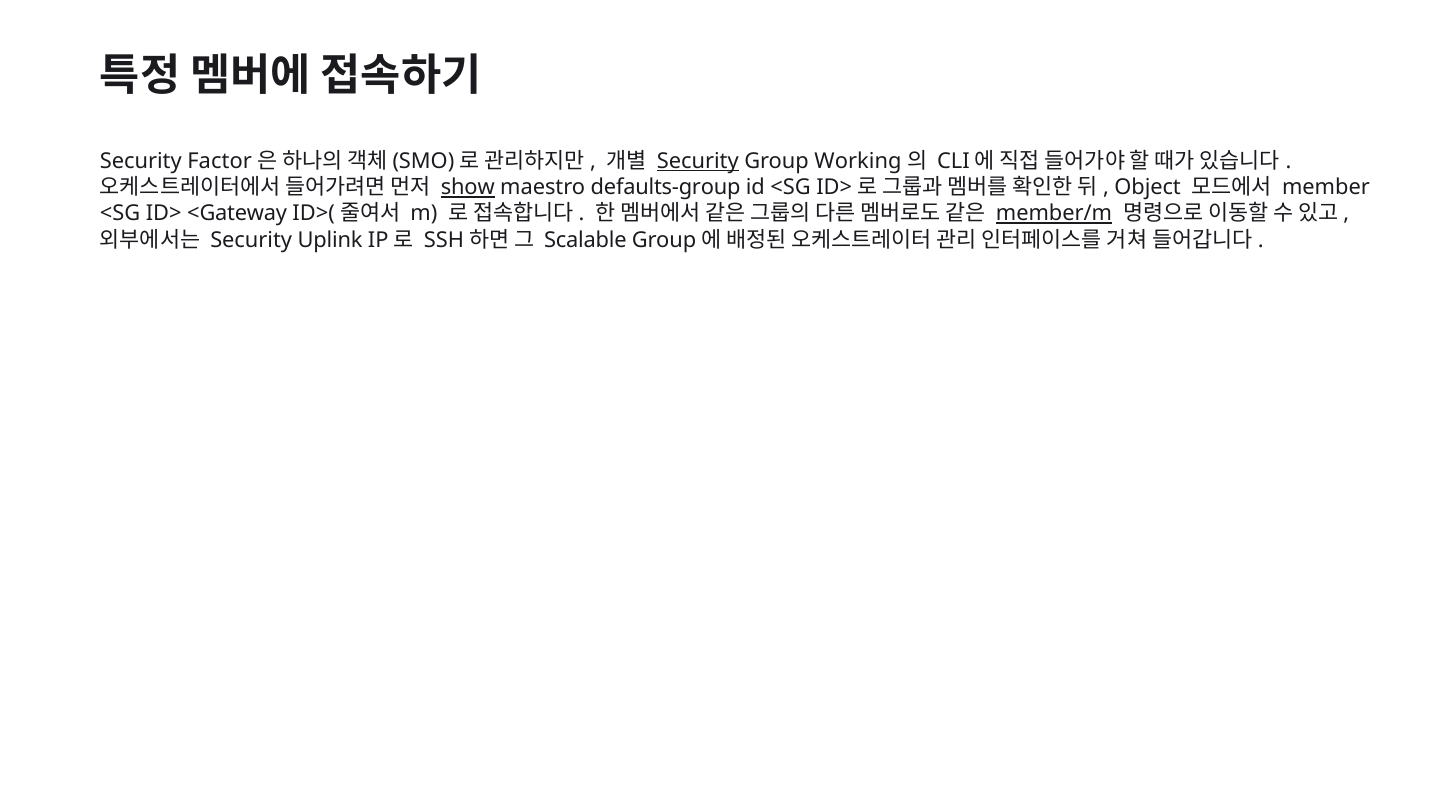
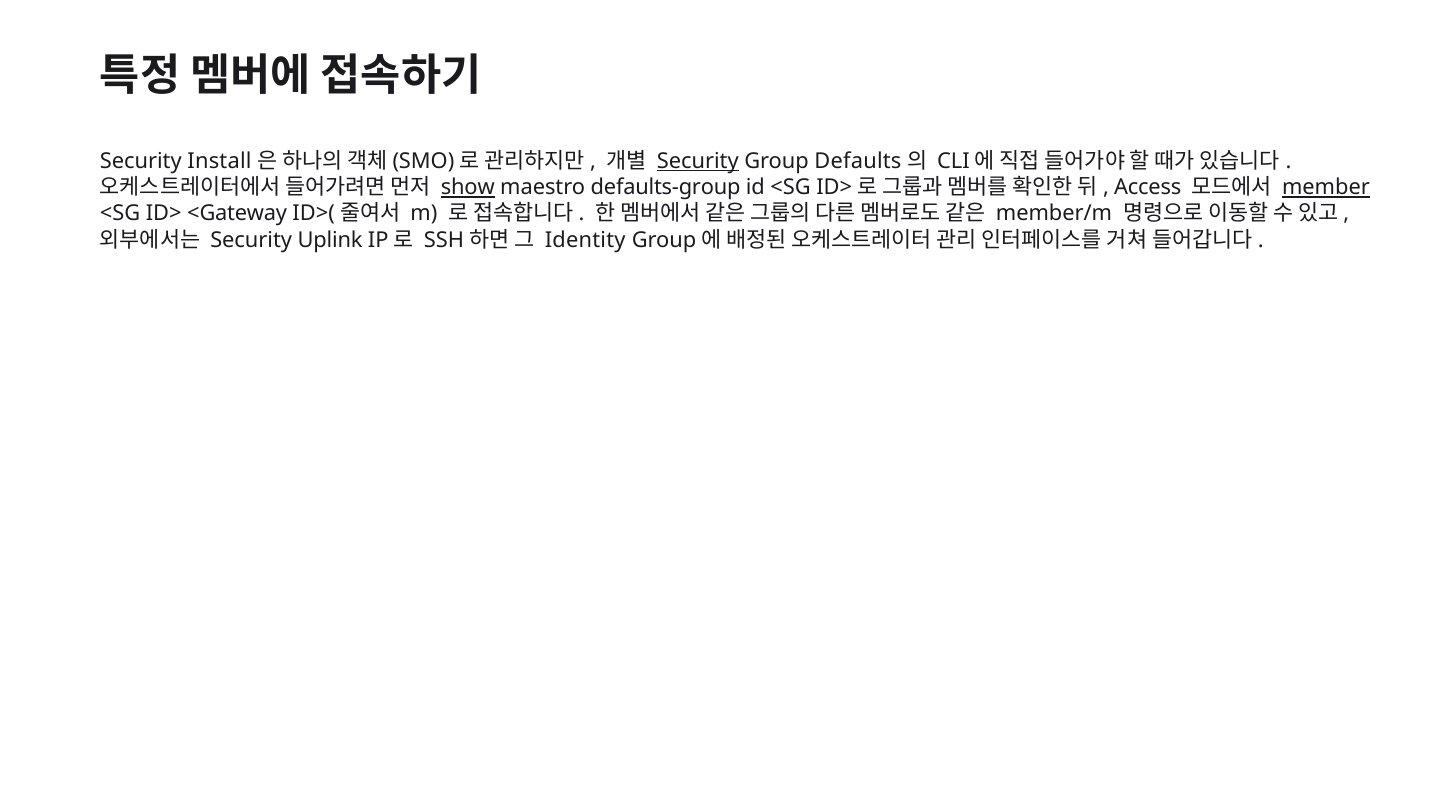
Factor: Factor -> Install
Working: Working -> Defaults
Object: Object -> Access
member underline: none -> present
member/m underline: present -> none
Scalable: Scalable -> Identity
